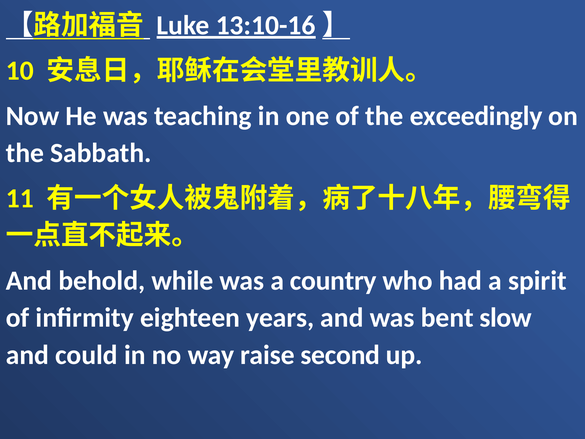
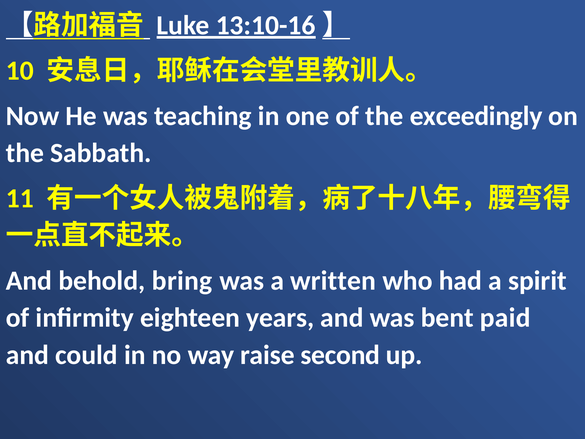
while: while -> bring
country: country -> written
slow: slow -> paid
